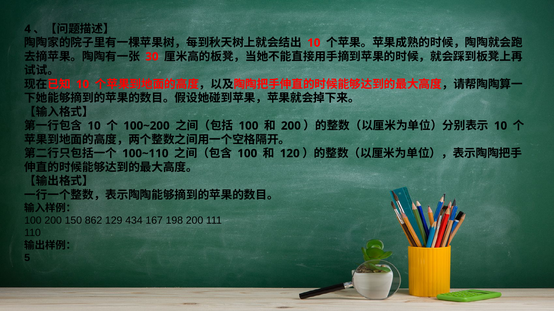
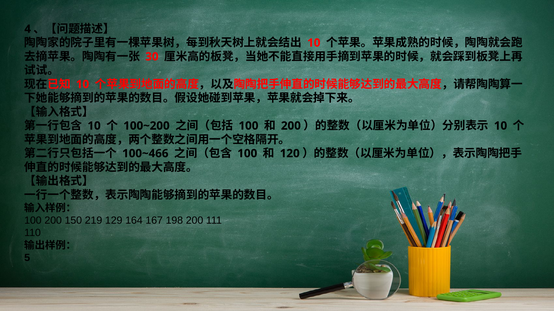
100~110: 100~110 -> 100~466
862: 862 -> 219
434: 434 -> 164
